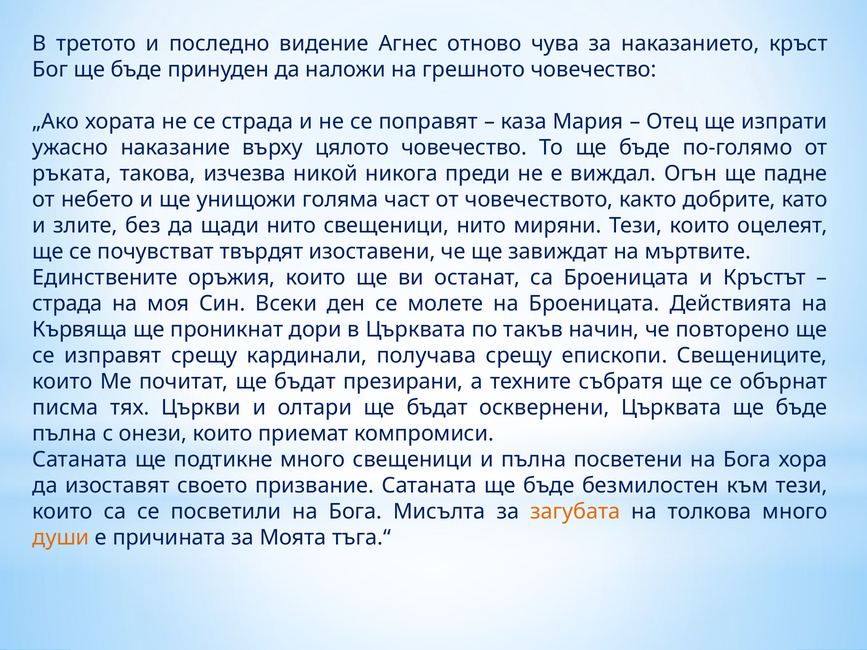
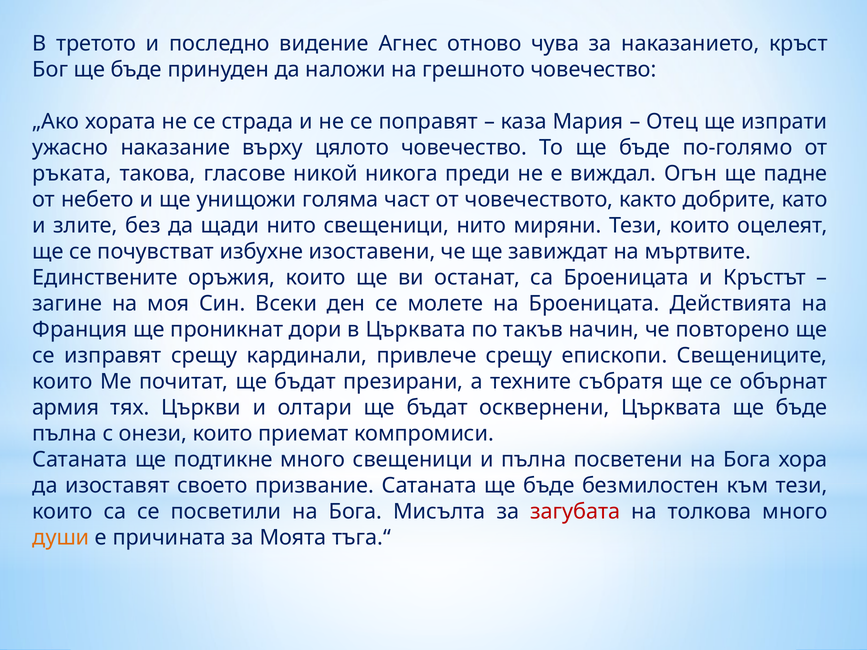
изчезва: изчезва -> гласове
твърдят: твърдят -> избухне
страда at (67, 304): страда -> загине
Кървяща: Кървяща -> Франция
получава: получава -> привлече
писма: писма -> армия
загубата colour: orange -> red
